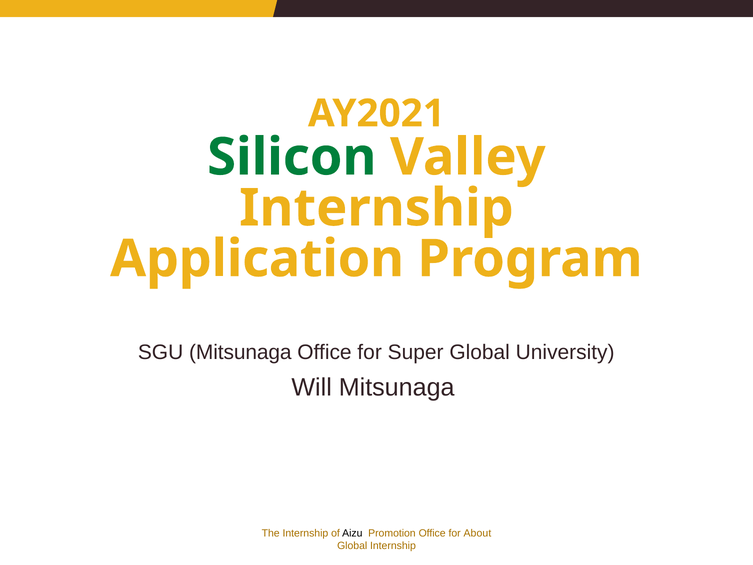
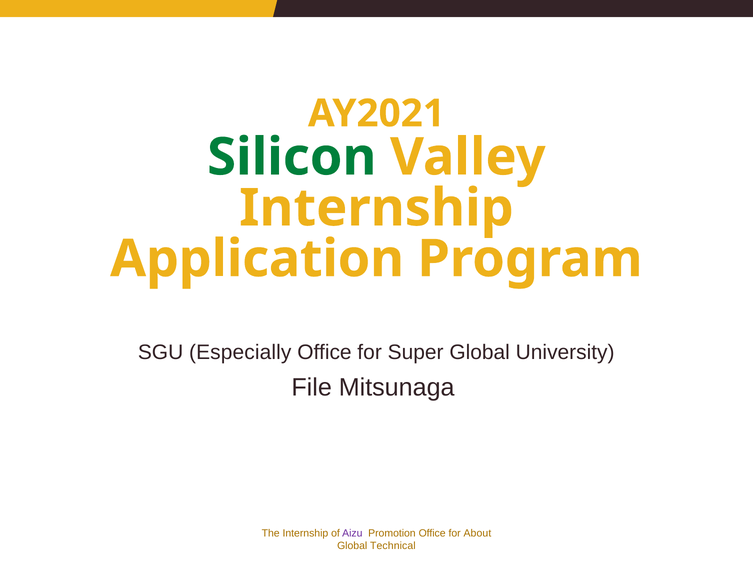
SGU Mitsunaga: Mitsunaga -> Especially
Will: Will -> File
Aizu colour: black -> purple
Global Internship: Internship -> Technical
